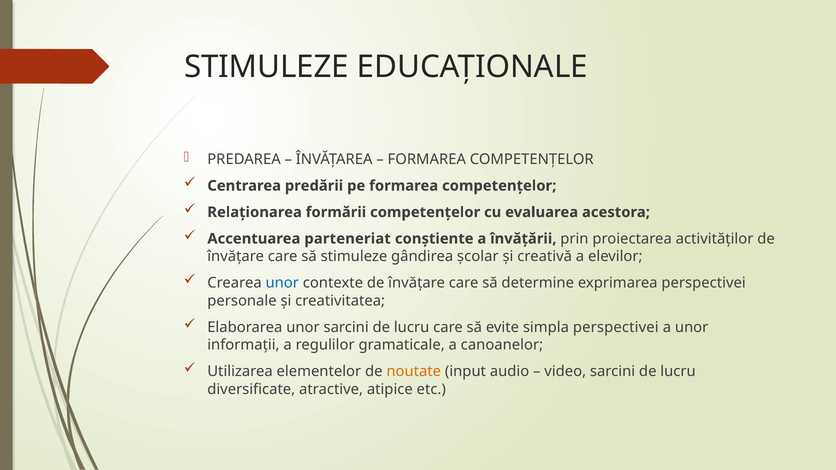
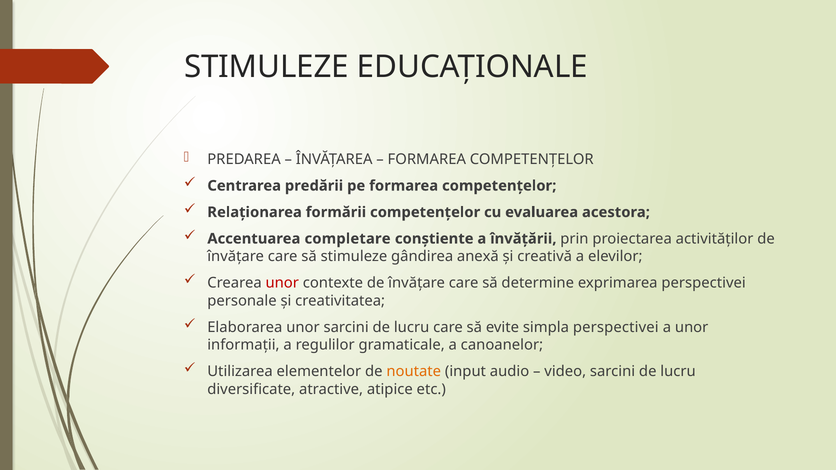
parteneriat: parteneriat -> completare
școlar: școlar -> anexă
unor at (282, 283) colour: blue -> red
